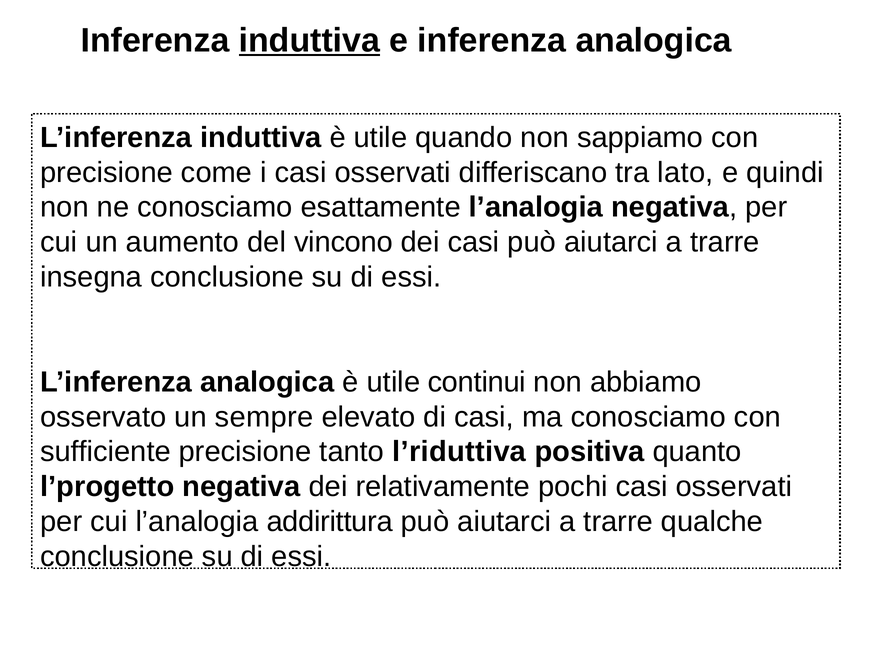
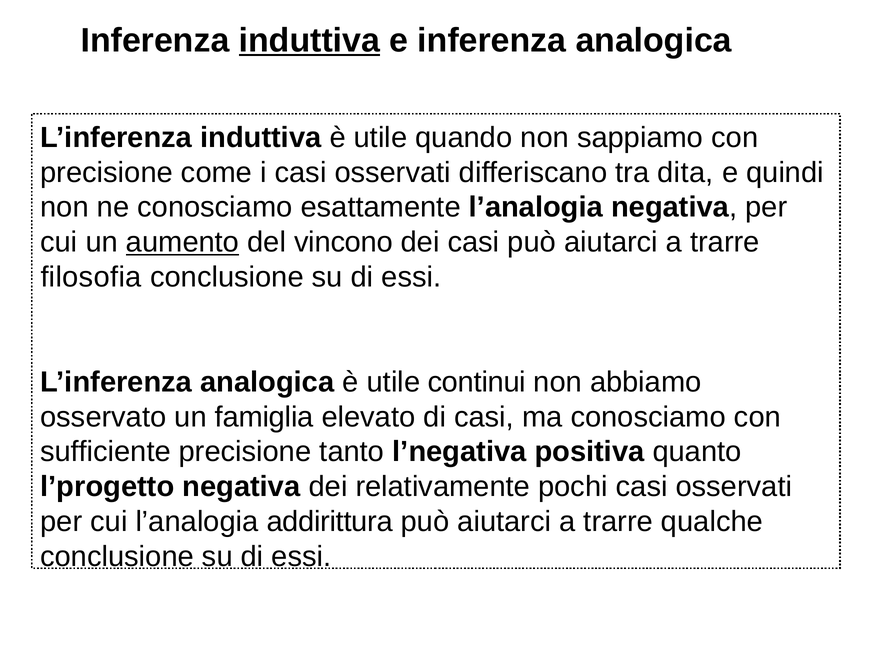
lato: lato -> dita
aumento underline: none -> present
insegna: insegna -> filosofia
sempre: sempre -> famiglia
l’riduttiva: l’riduttiva -> l’negativa
